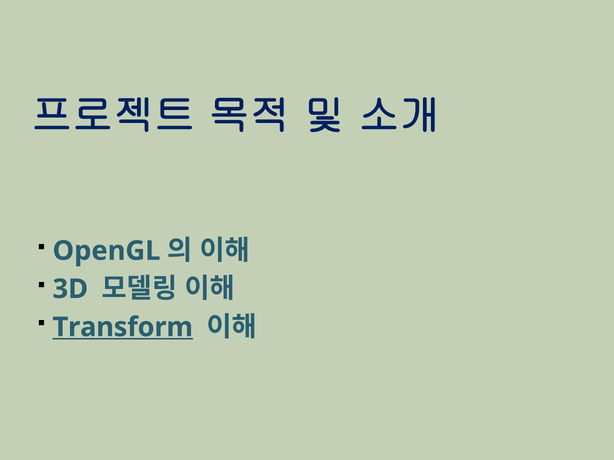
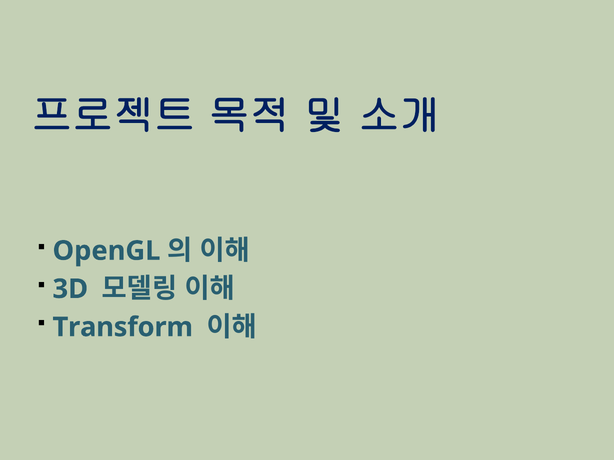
Transform underline: present -> none
